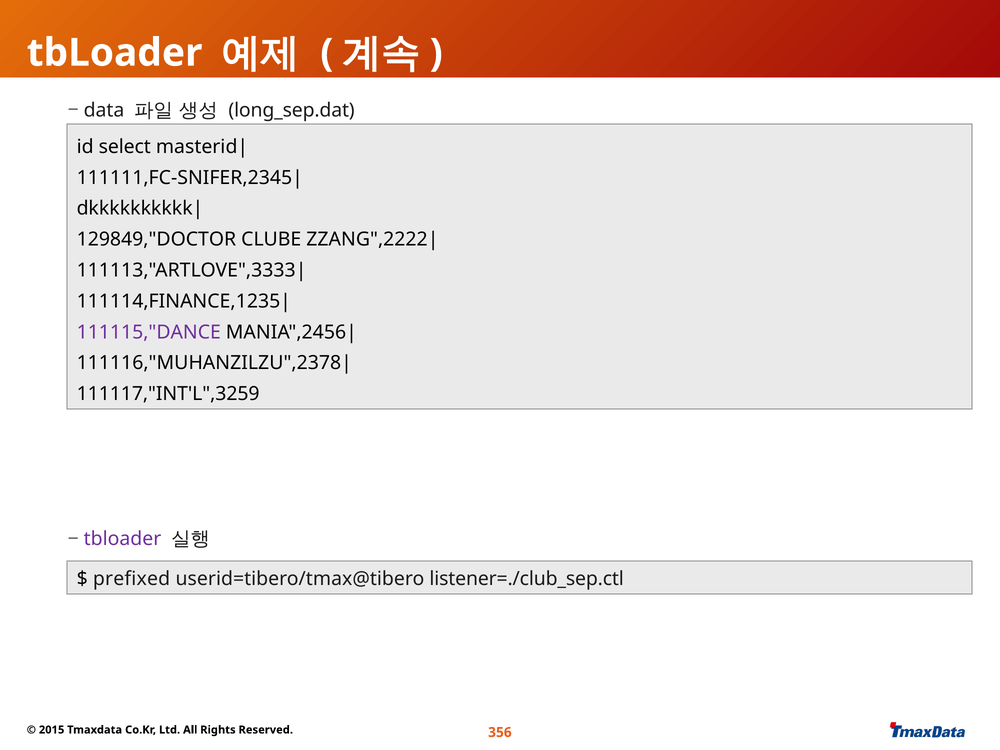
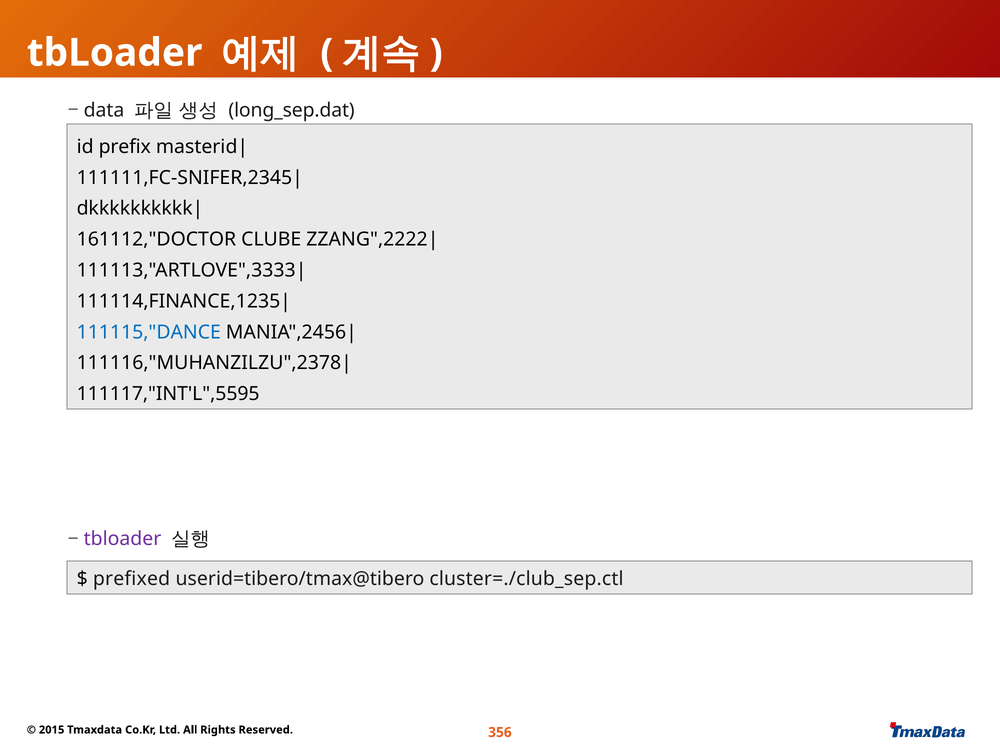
select: select -> prefix
129849,"DOCTOR: 129849,"DOCTOR -> 161112,"DOCTOR
111115,"DANCE colour: purple -> blue
111117,"INT'L",3259: 111117,"INT'L",3259 -> 111117,"INT'L",5595
listener=./club_sep.ctl: listener=./club_sep.ctl -> cluster=./club_sep.ctl
